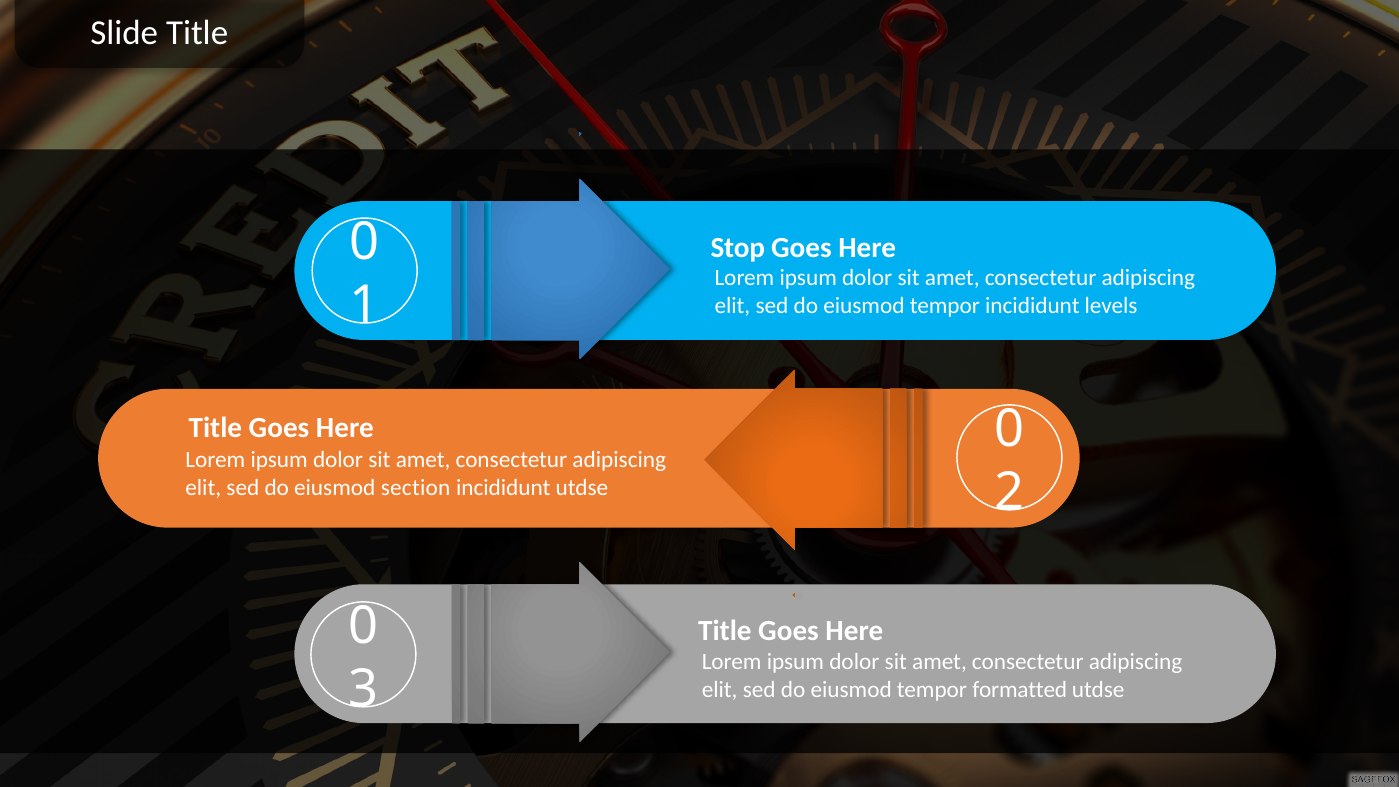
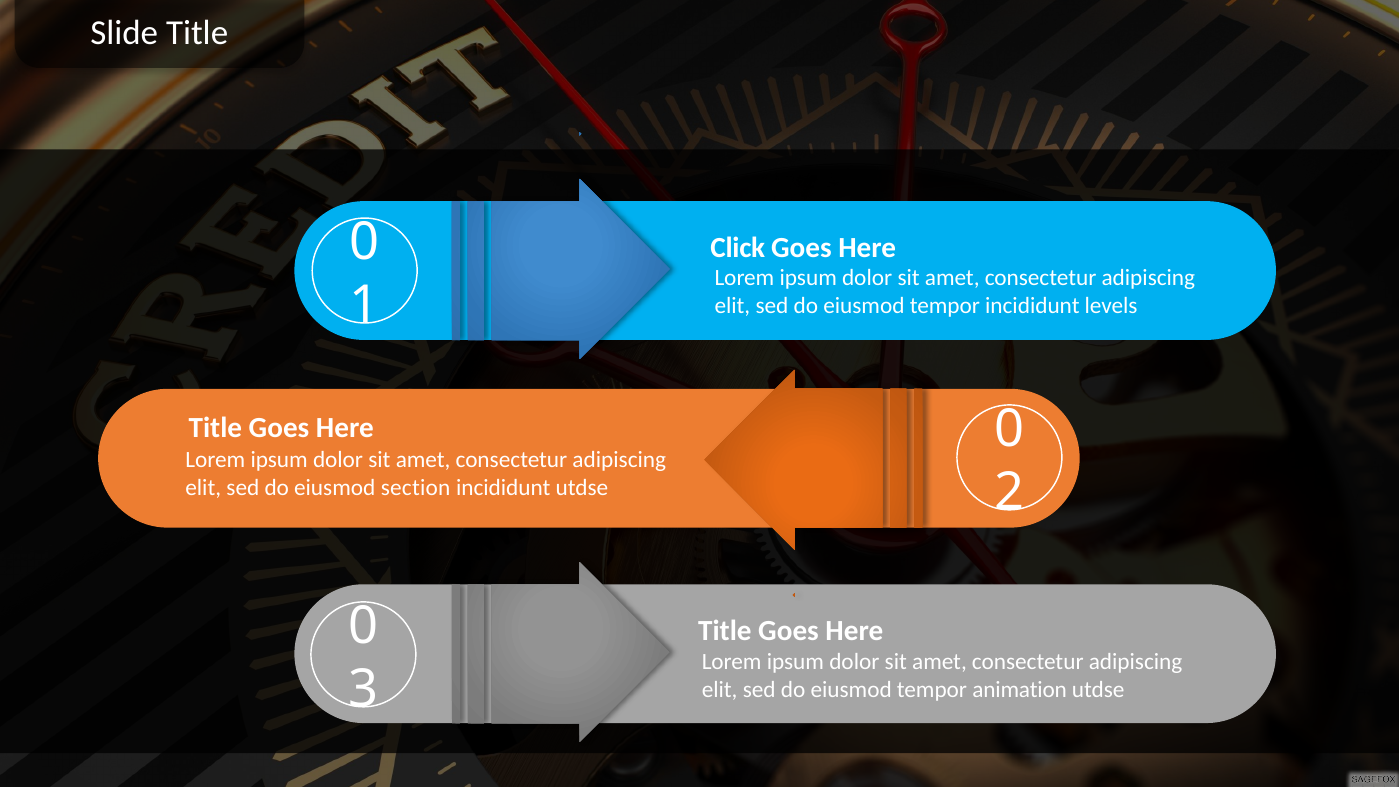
Stop: Stop -> Click
formatted: formatted -> animation
